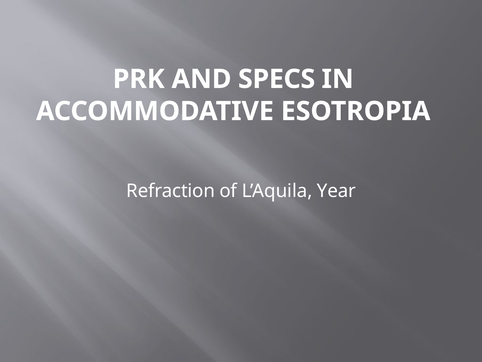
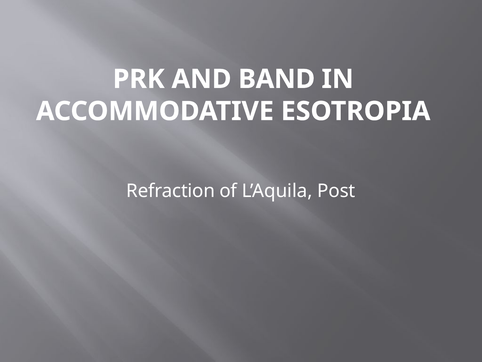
SPECS: SPECS -> BAND
Year: Year -> Post
